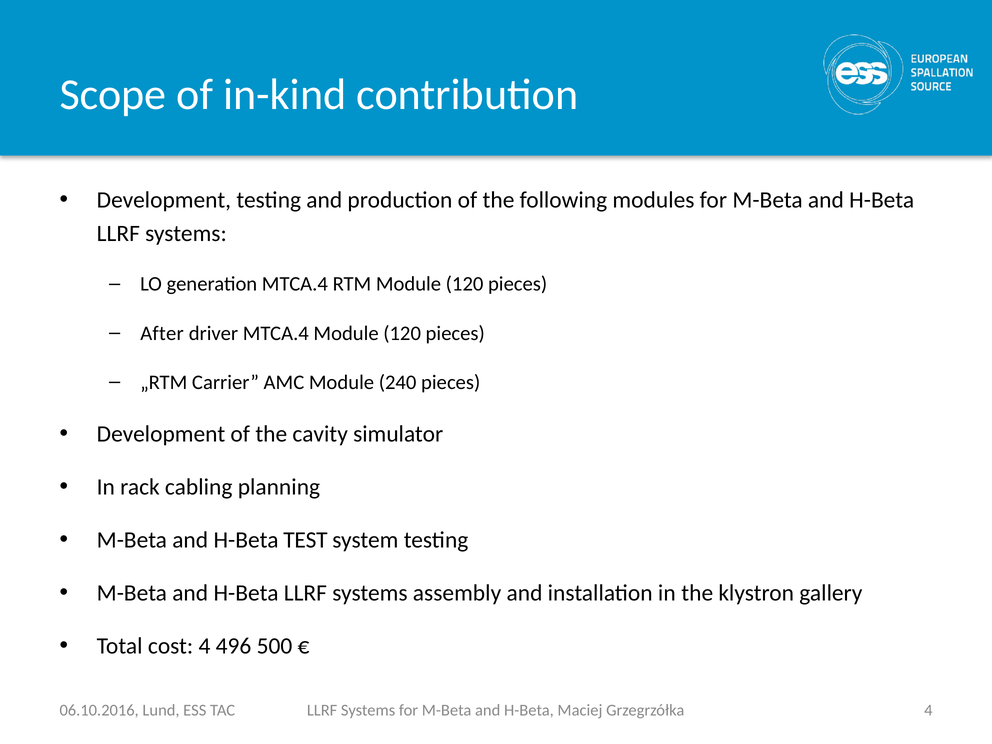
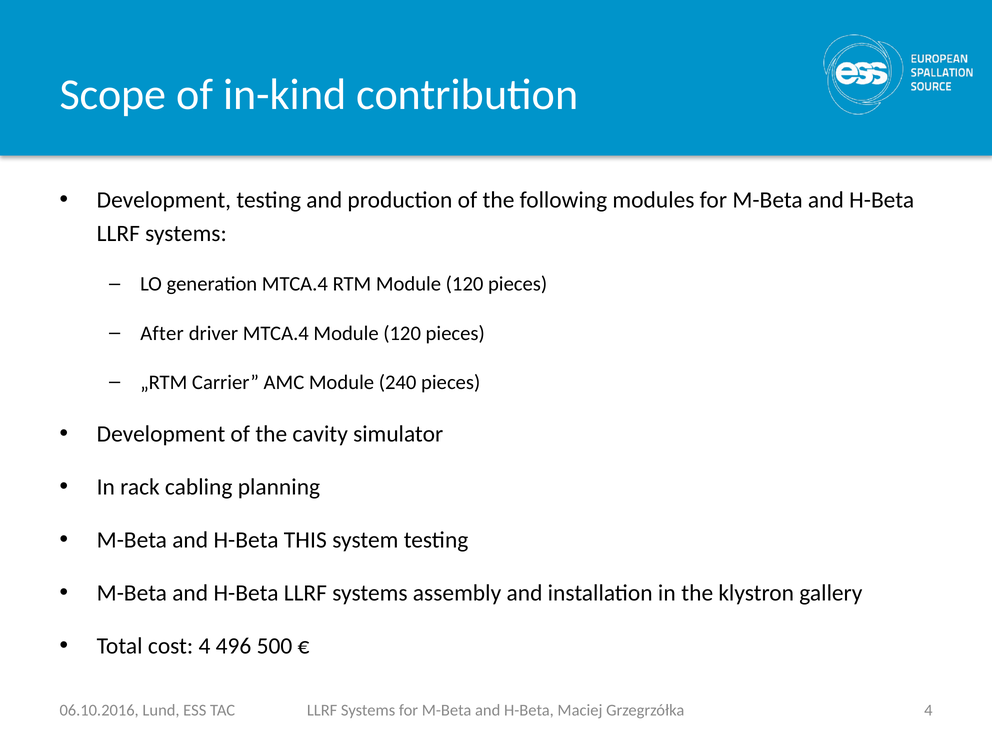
TEST: TEST -> THIS
